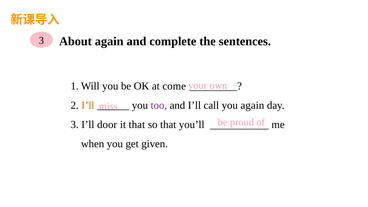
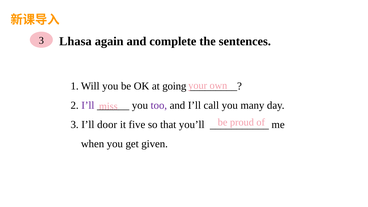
About: About -> Lhasa
come: come -> going
I’ll at (88, 105) colour: orange -> purple
you again: again -> many
it that: that -> five
